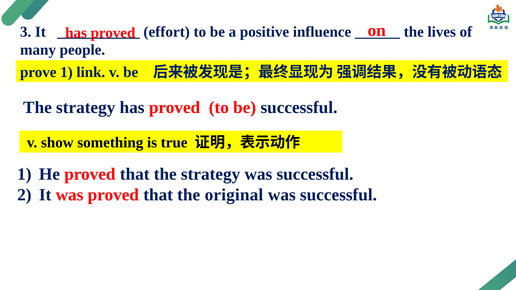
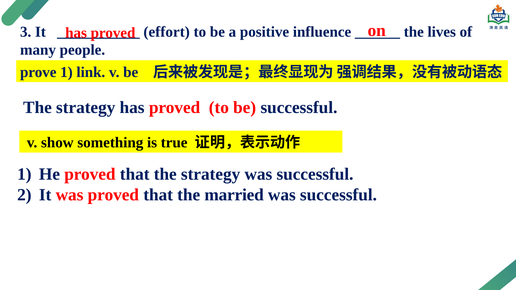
original: original -> married
